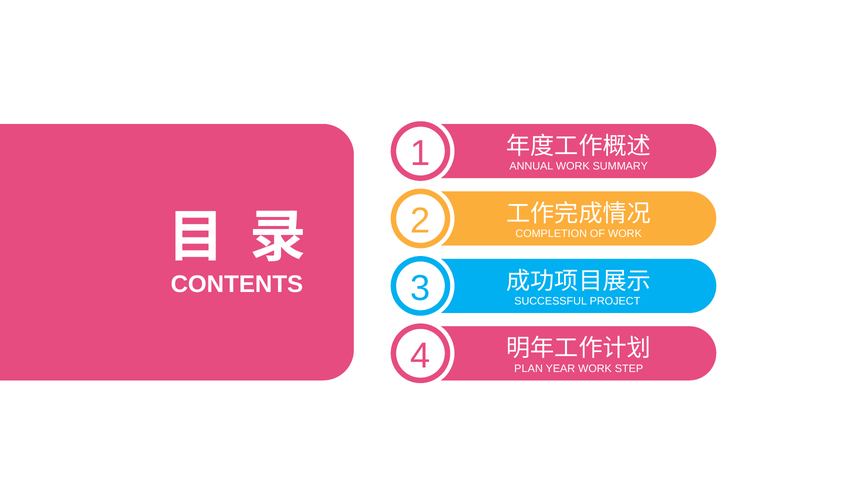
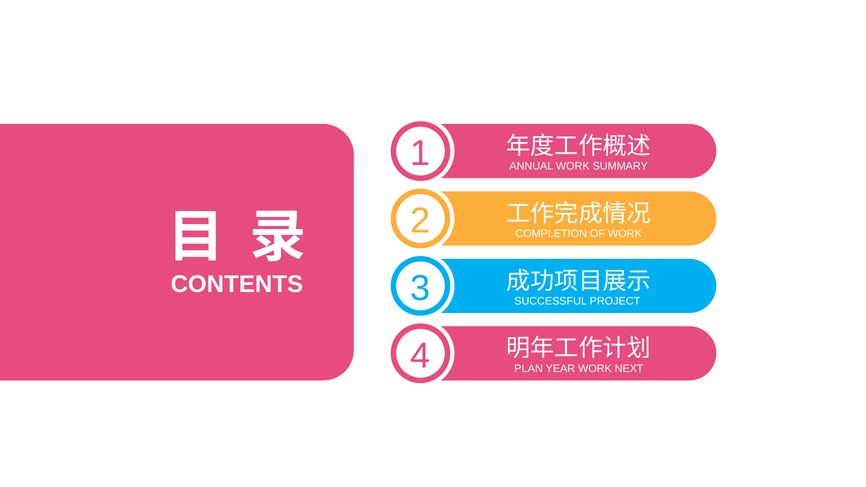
STEP: STEP -> NEXT
